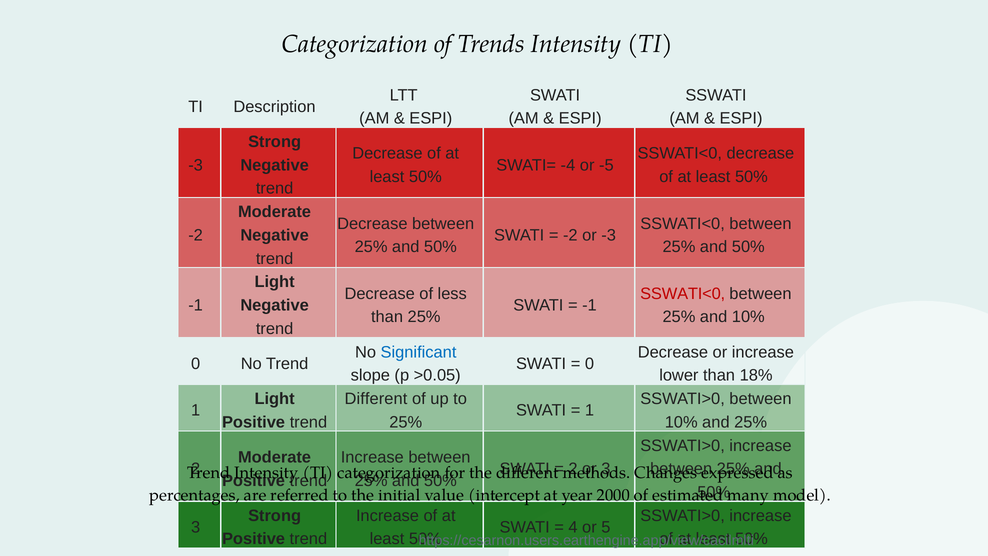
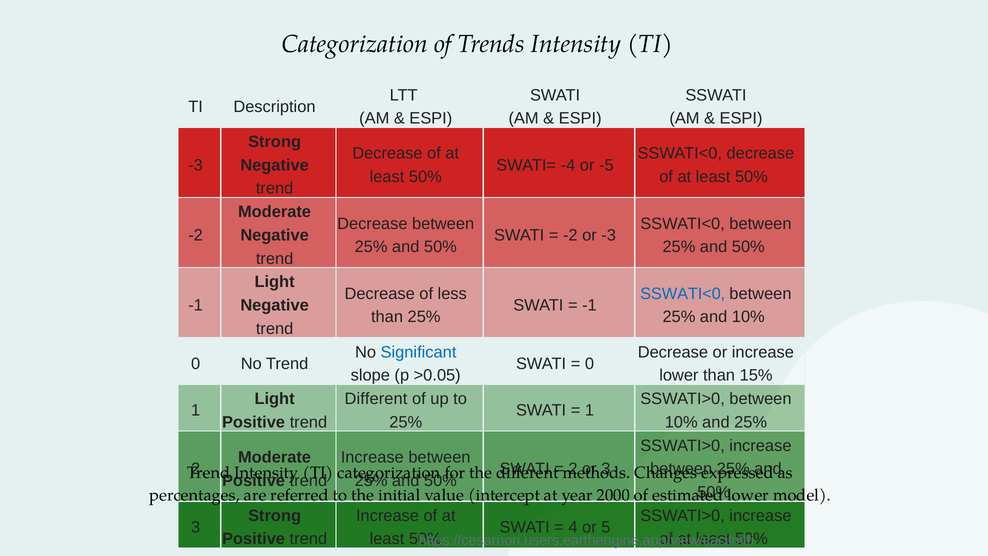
SSWATI<0 at (683, 294) colour: red -> blue
18%: 18% -> 15%
many at (748, 495): many -> lower
